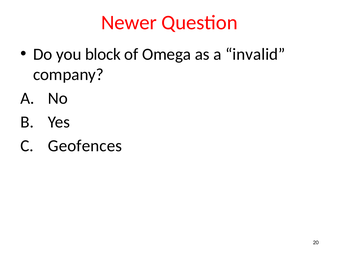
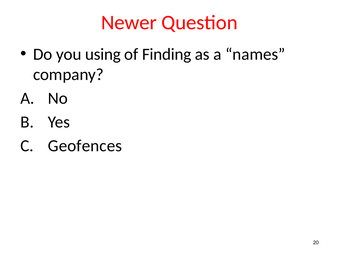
block: block -> using
Omega: Omega -> Finding
invalid: invalid -> names
